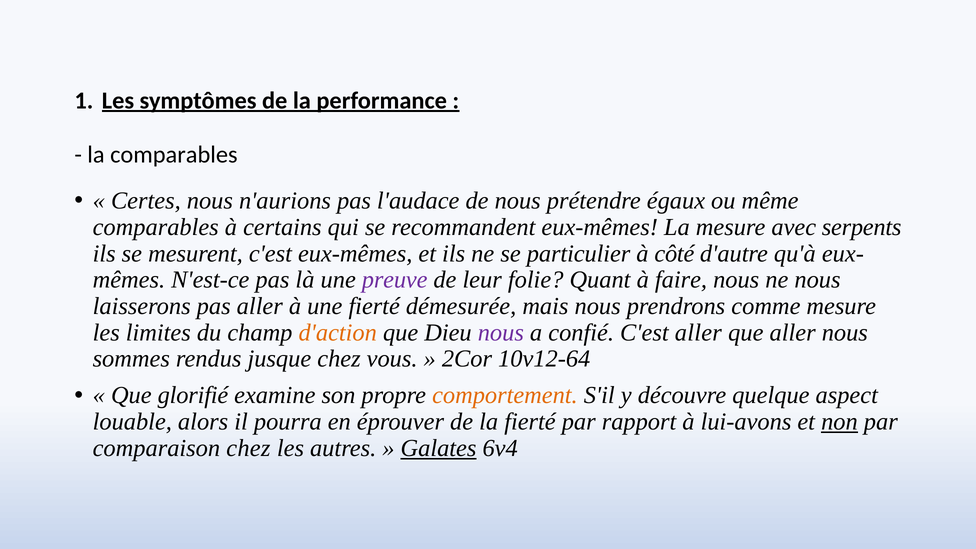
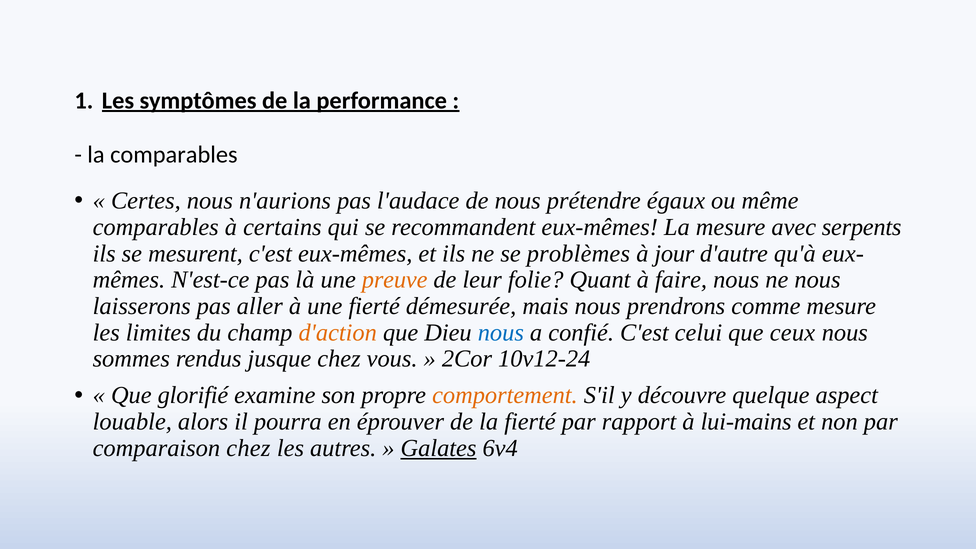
particulier: particulier -> problèmes
côté: côté -> jour
preuve colour: purple -> orange
nous at (501, 333) colour: purple -> blue
C'est aller: aller -> celui
que aller: aller -> ceux
10v12-64: 10v12-64 -> 10v12-24
lui-avons: lui-avons -> lui-mains
non underline: present -> none
